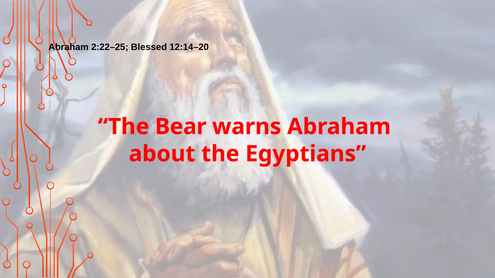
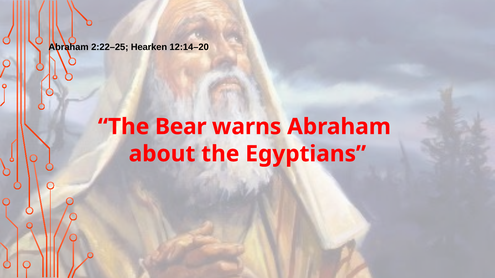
Blessed: Blessed -> Hearken
